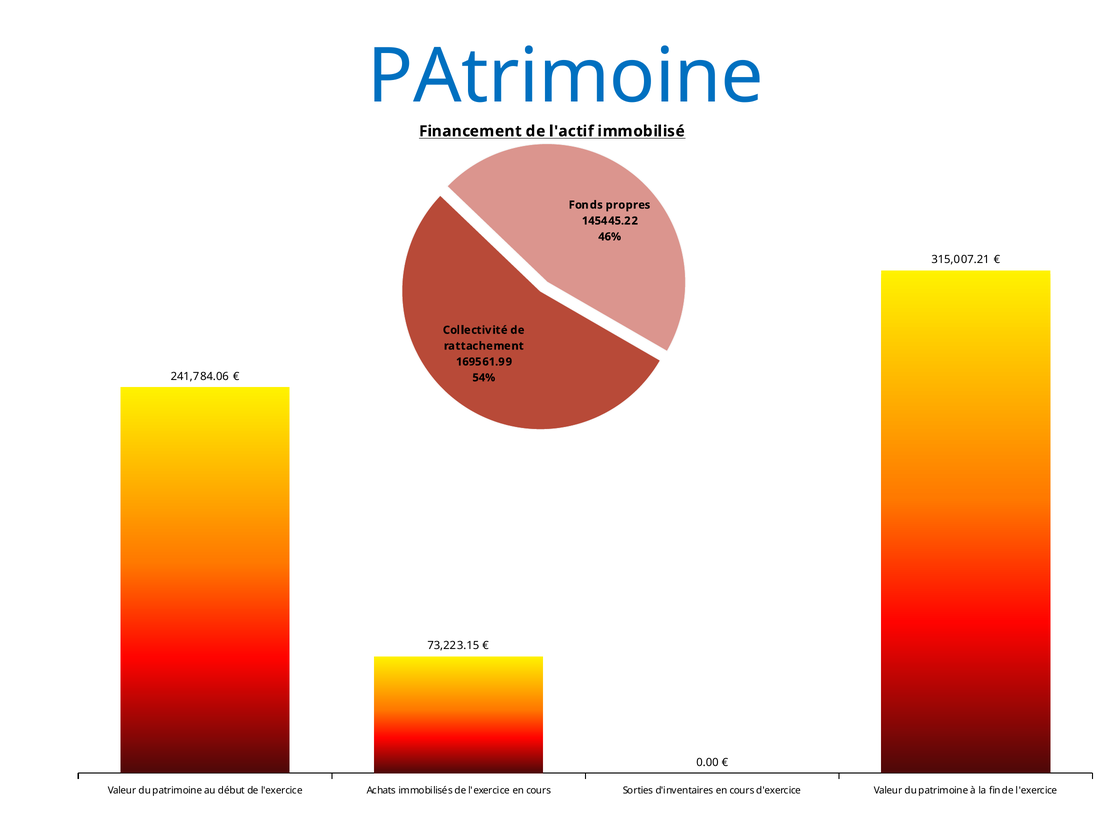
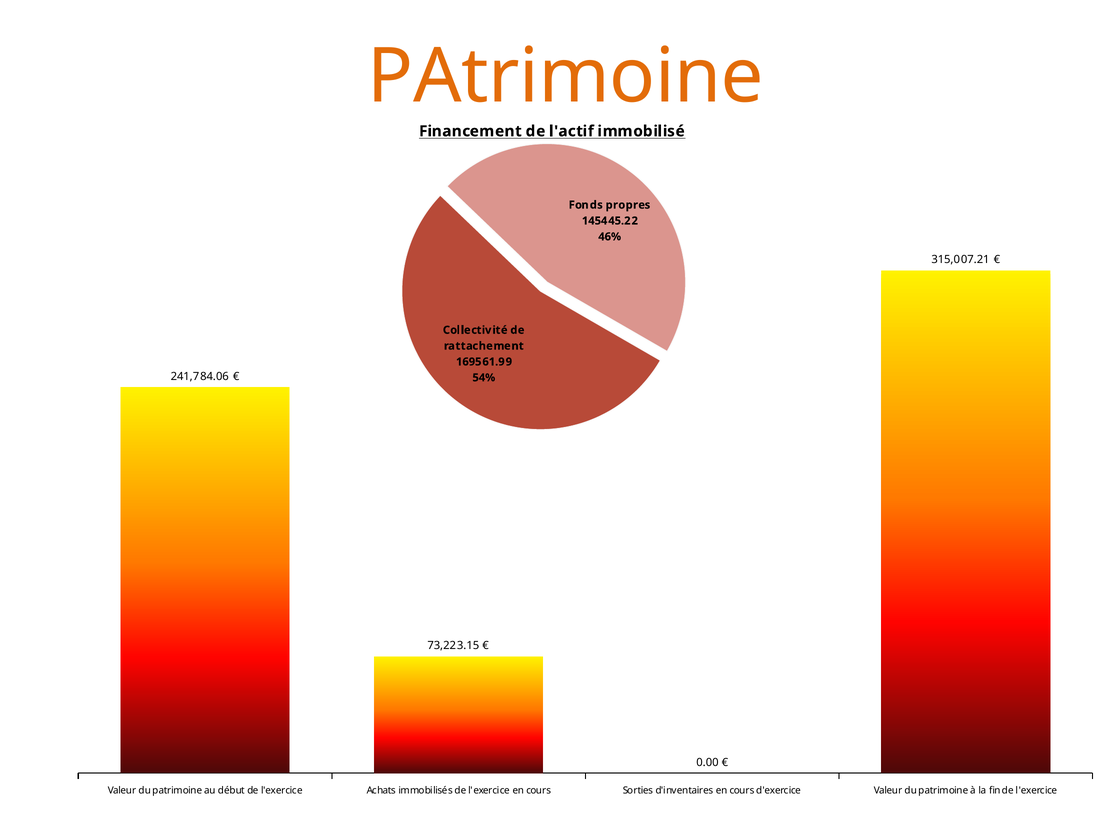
PAtrimoine at (566, 77) colour: blue -> orange
